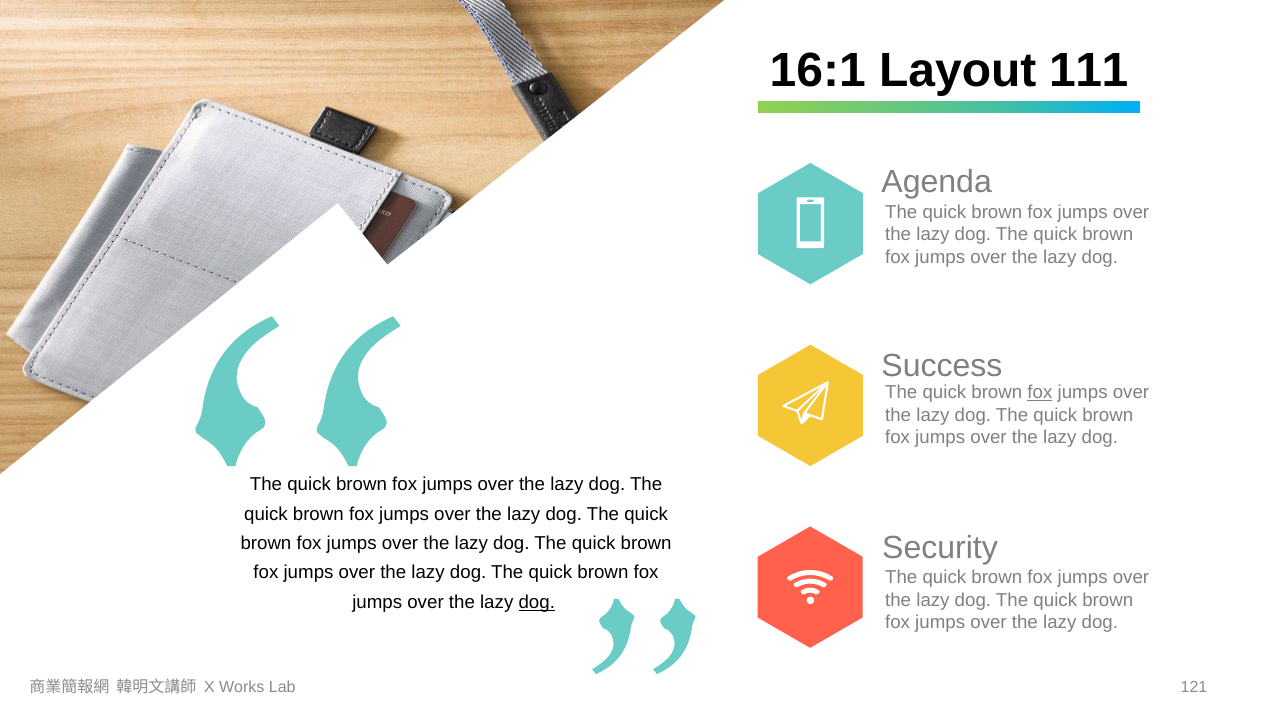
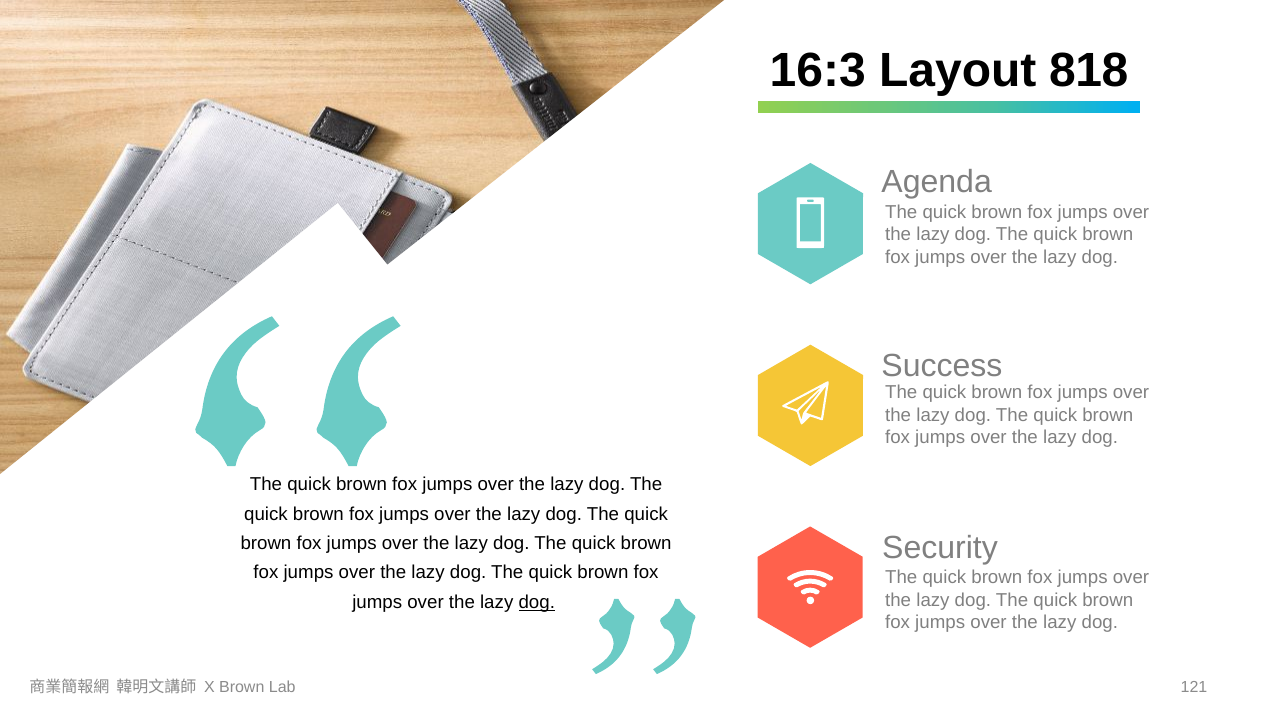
16:1: 16:1 -> 16:3
111: 111 -> 818
fox at (1040, 393) underline: present -> none
X Works: Works -> Brown
